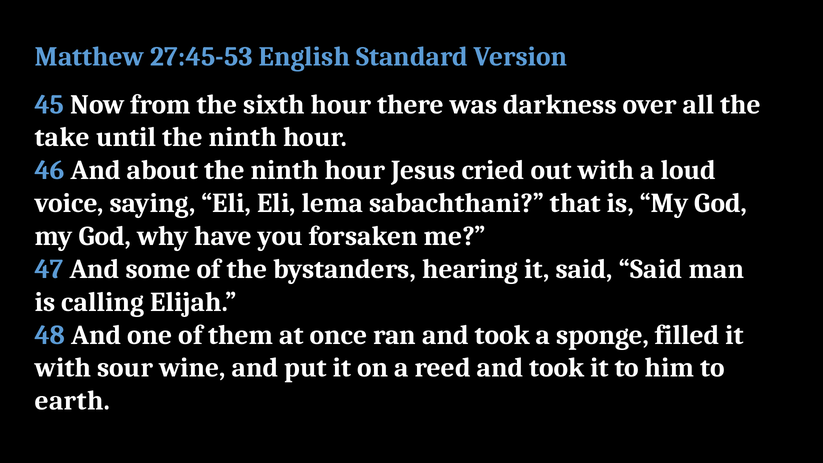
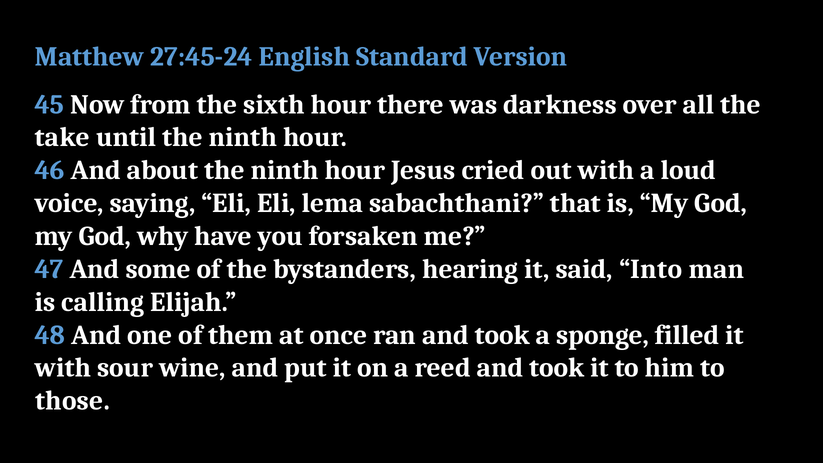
27:45-53: 27:45-53 -> 27:45-24
said Said: Said -> Into
earth: earth -> those
